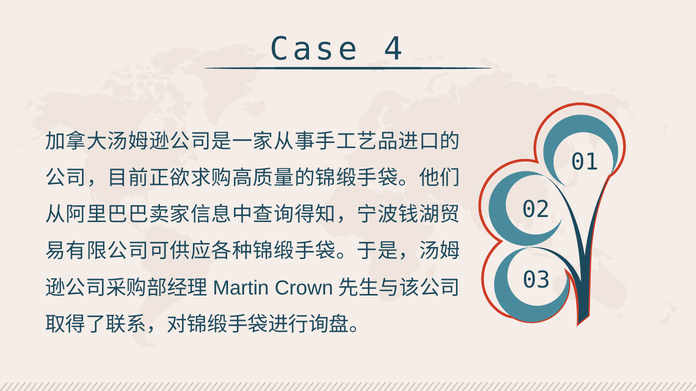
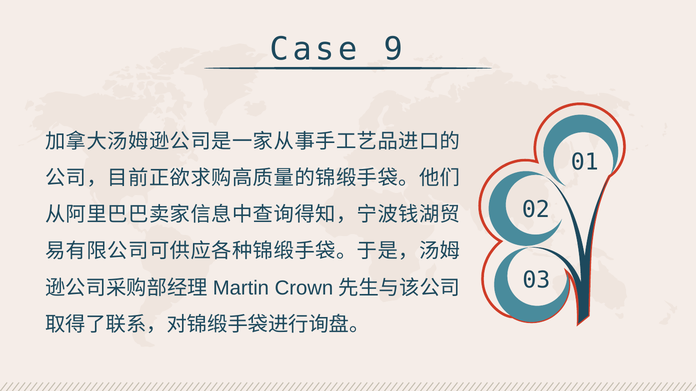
4: 4 -> 9
